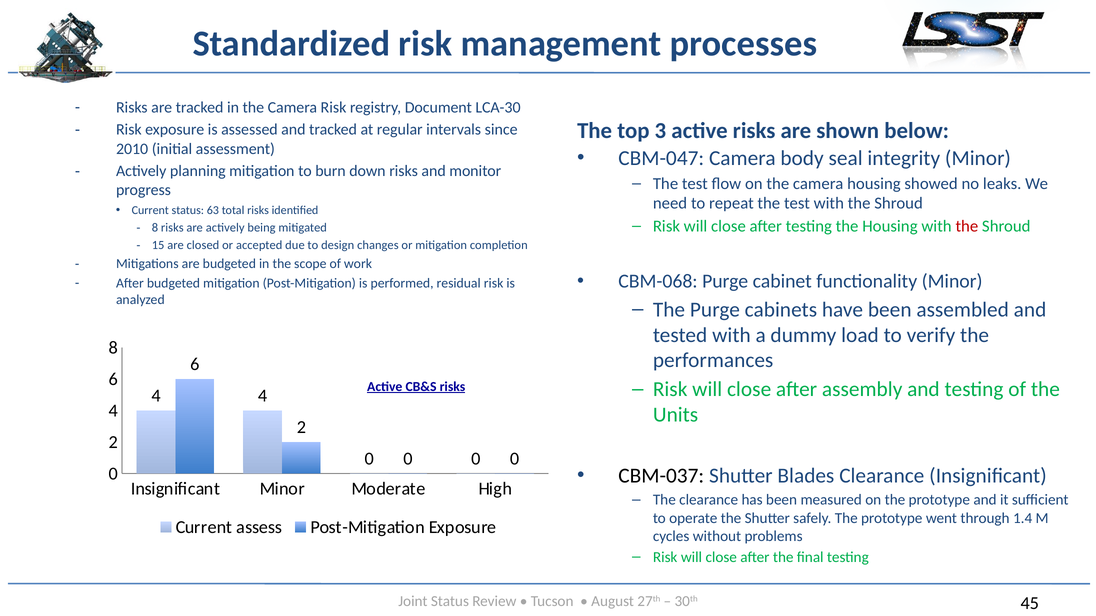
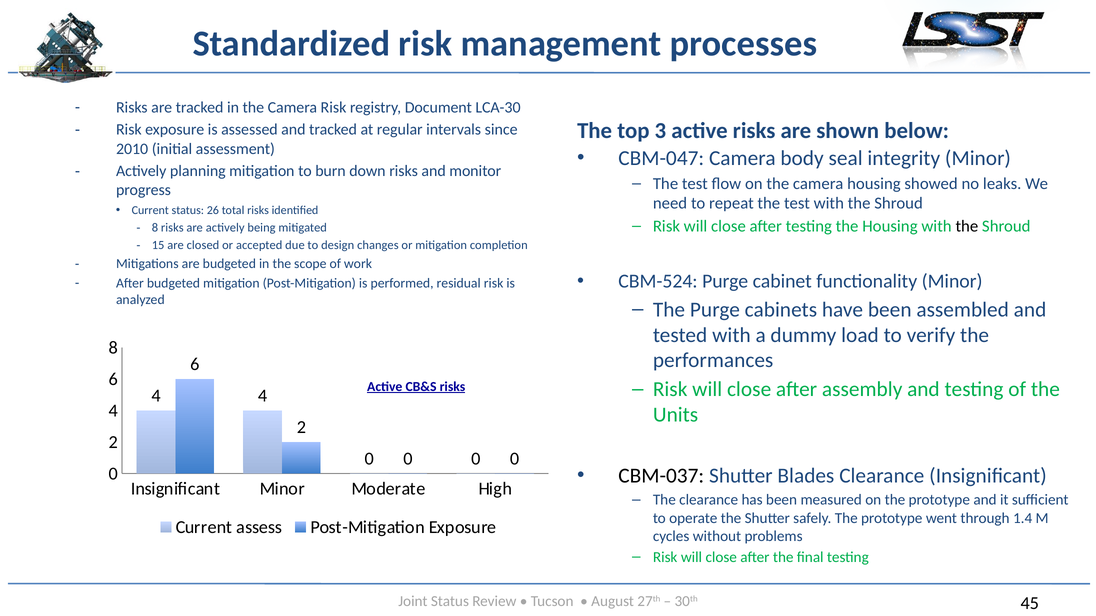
63: 63 -> 26
the at (967, 226) colour: red -> black
CBM-068: CBM-068 -> CBM-524
